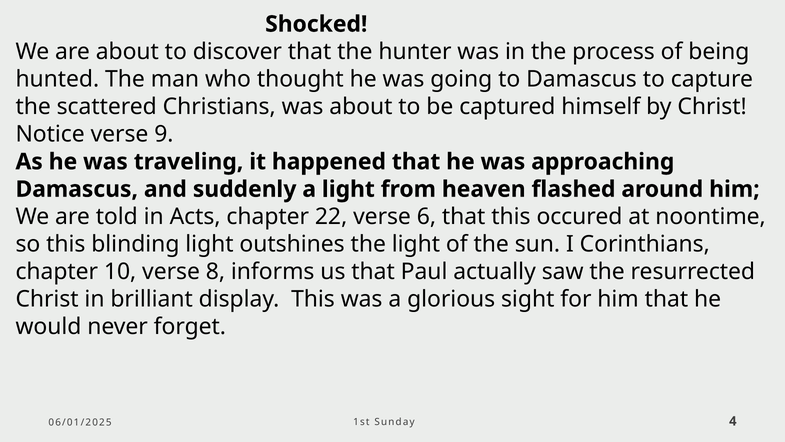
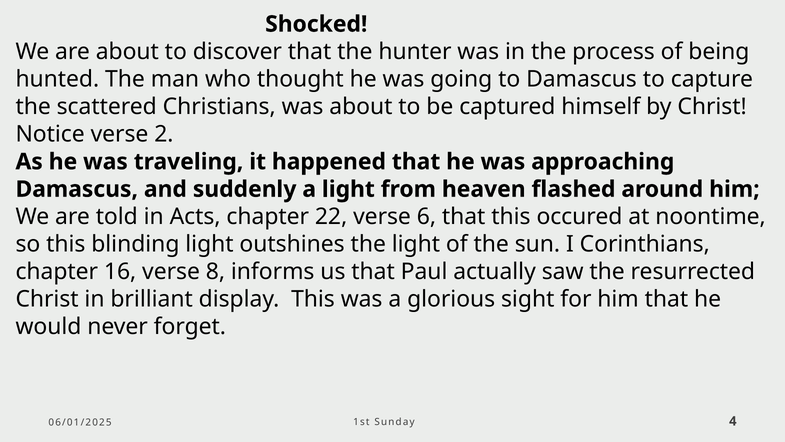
9: 9 -> 2
10: 10 -> 16
